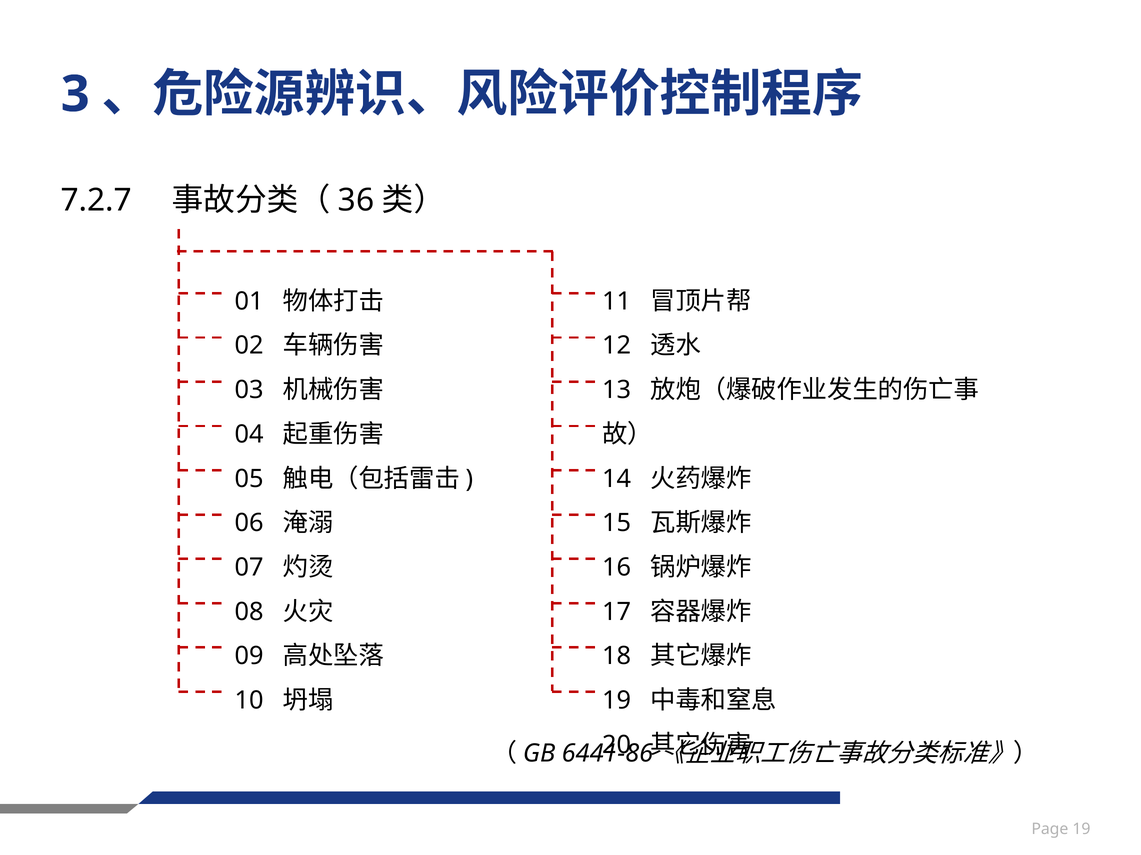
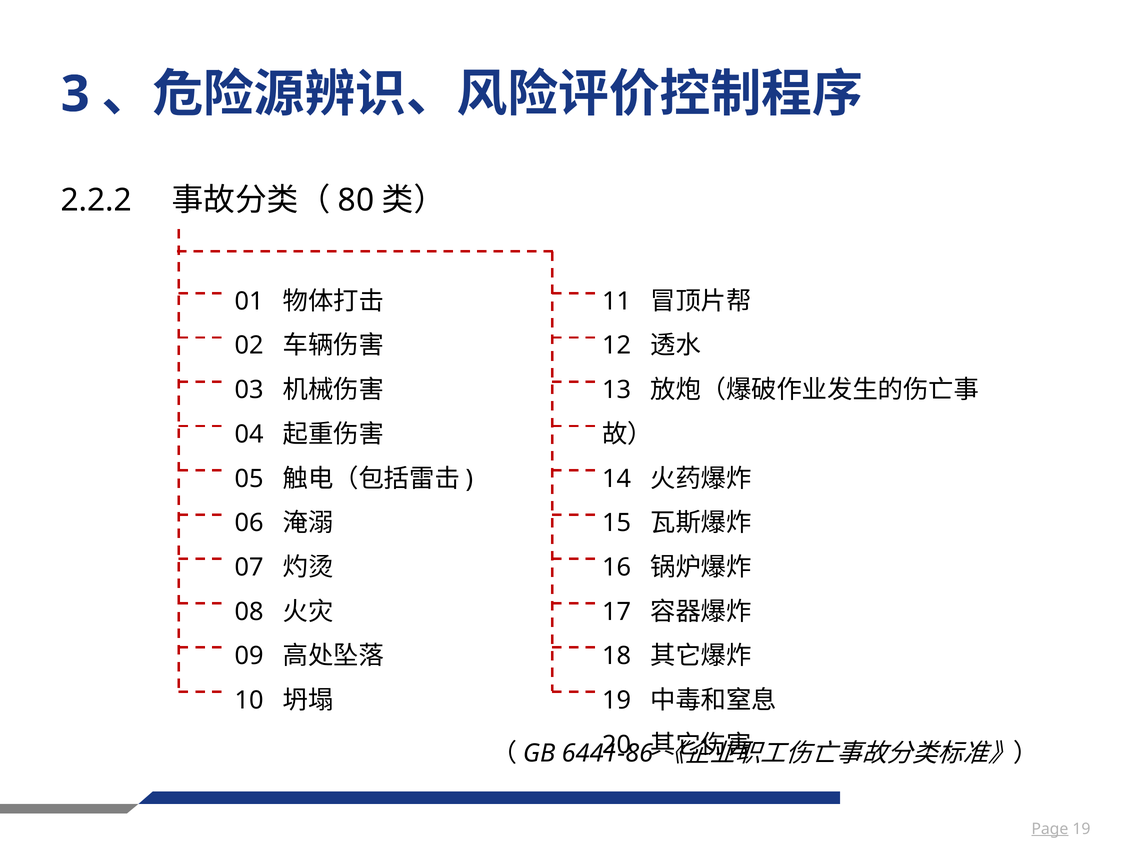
7.2.7: 7.2.7 -> 2.2.2
36: 36 -> 80
Page underline: none -> present
